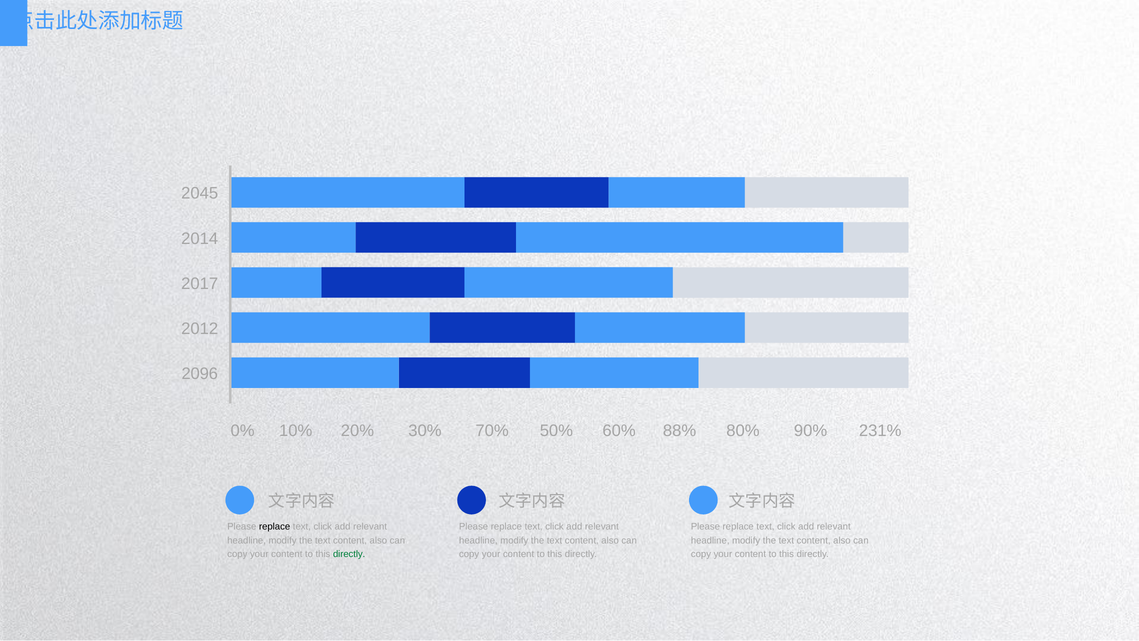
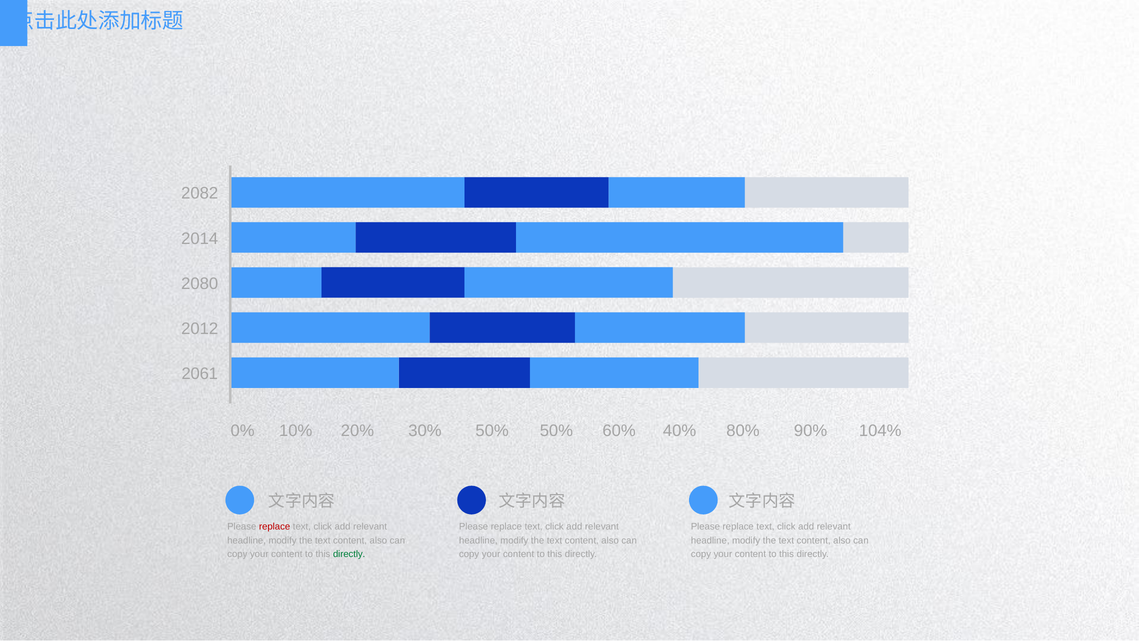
2045: 2045 -> 2082
2017: 2017 -> 2080
2096: 2096 -> 2061
70% at (492, 430): 70% -> 50%
88%: 88% -> 40%
231%: 231% -> 104%
replace at (275, 527) colour: black -> red
